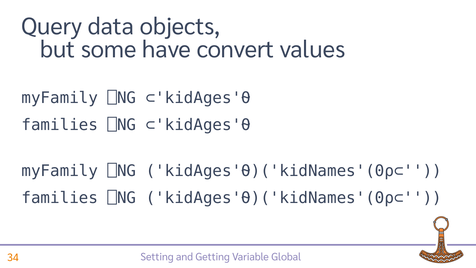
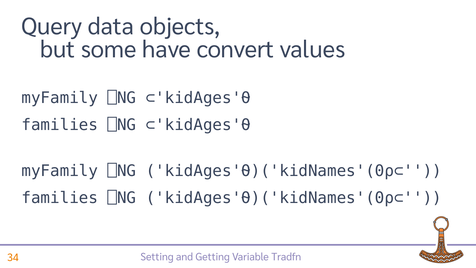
Global: Global -> Tradfn
